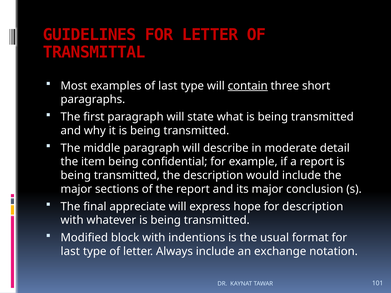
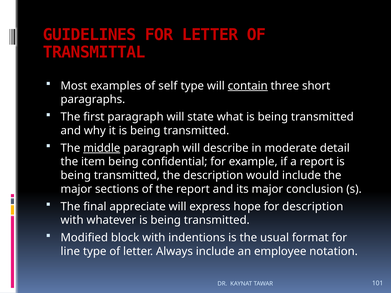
of last: last -> self
middle underline: none -> present
last at (70, 252): last -> line
exchange: exchange -> employee
